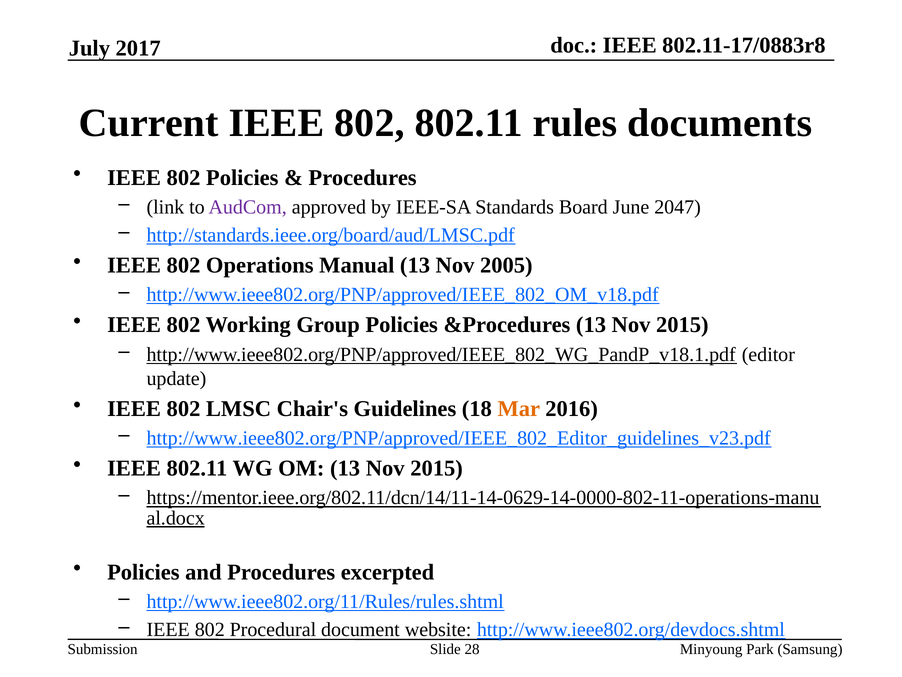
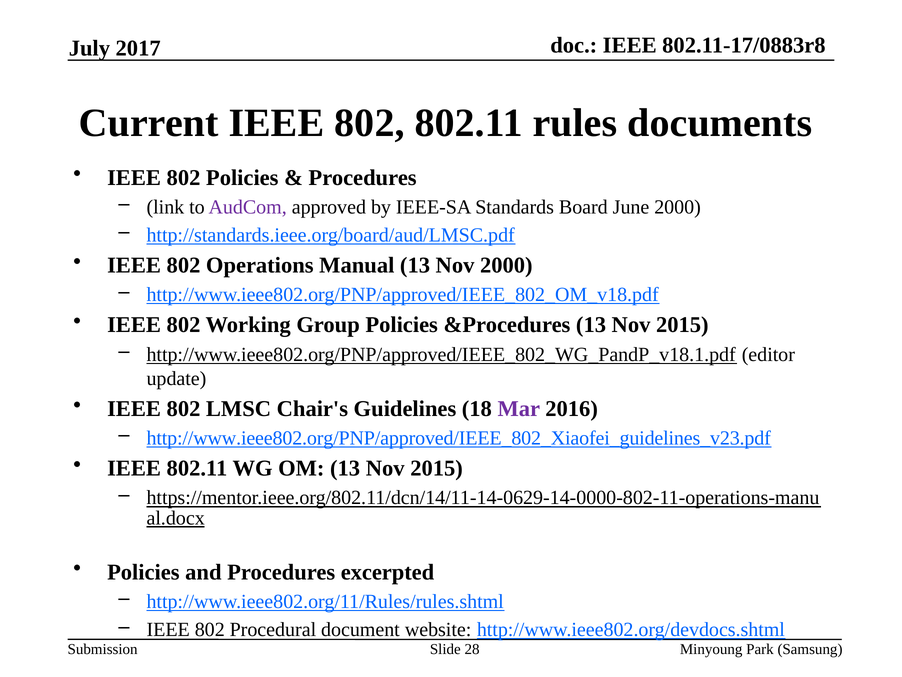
June 2047: 2047 -> 2000
Nov 2005: 2005 -> 2000
Mar colour: orange -> purple
http://www.ieee802.org/PNP/approved/IEEE_802_Editor_guidelines_v23.pdf: http://www.ieee802.org/PNP/approved/IEEE_802_Editor_guidelines_v23.pdf -> http://www.ieee802.org/PNP/approved/IEEE_802_Xiaofei_guidelines_v23.pdf
